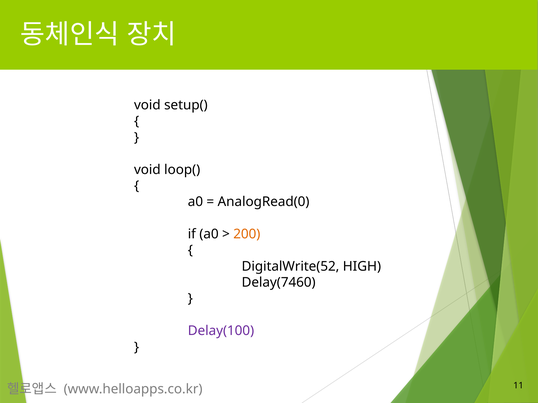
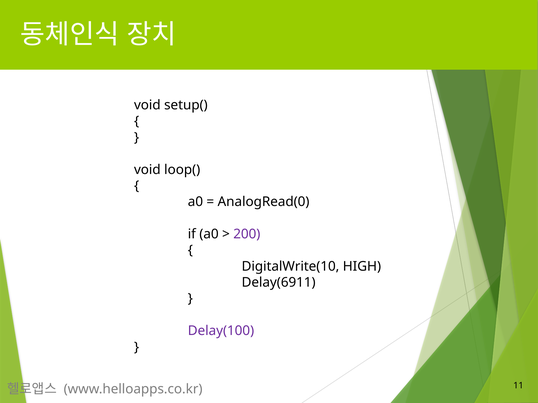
200 colour: orange -> purple
DigitalWrite(52: DigitalWrite(52 -> DigitalWrite(10
Delay(7460: Delay(7460 -> Delay(6911
